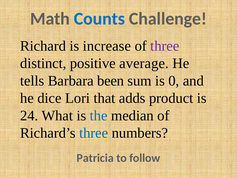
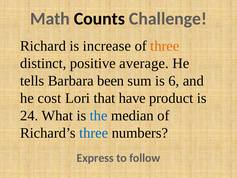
Counts colour: blue -> black
three at (165, 46) colour: purple -> orange
0: 0 -> 6
dice: dice -> cost
adds: adds -> have
Patricia: Patricia -> Express
